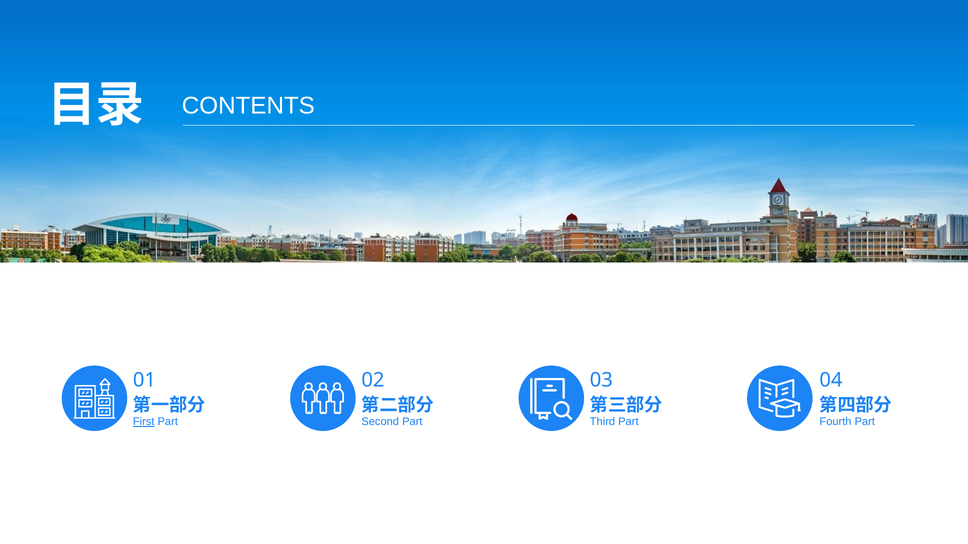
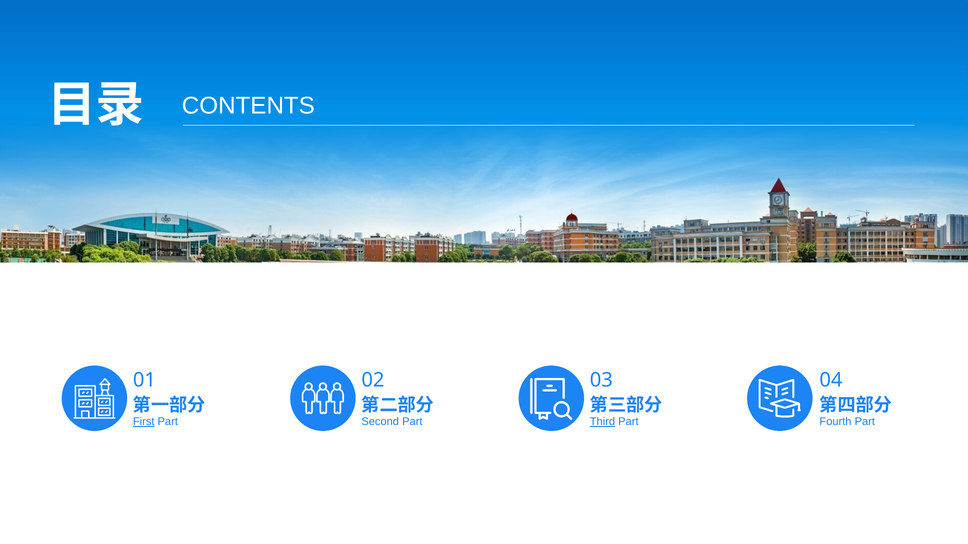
Third underline: none -> present
